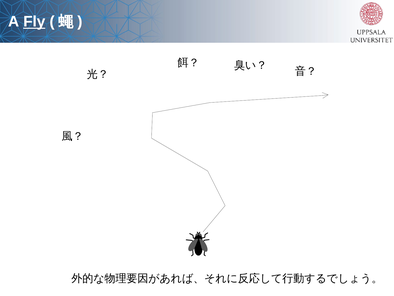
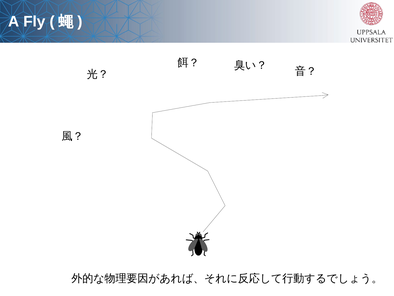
Fly underline: present -> none
